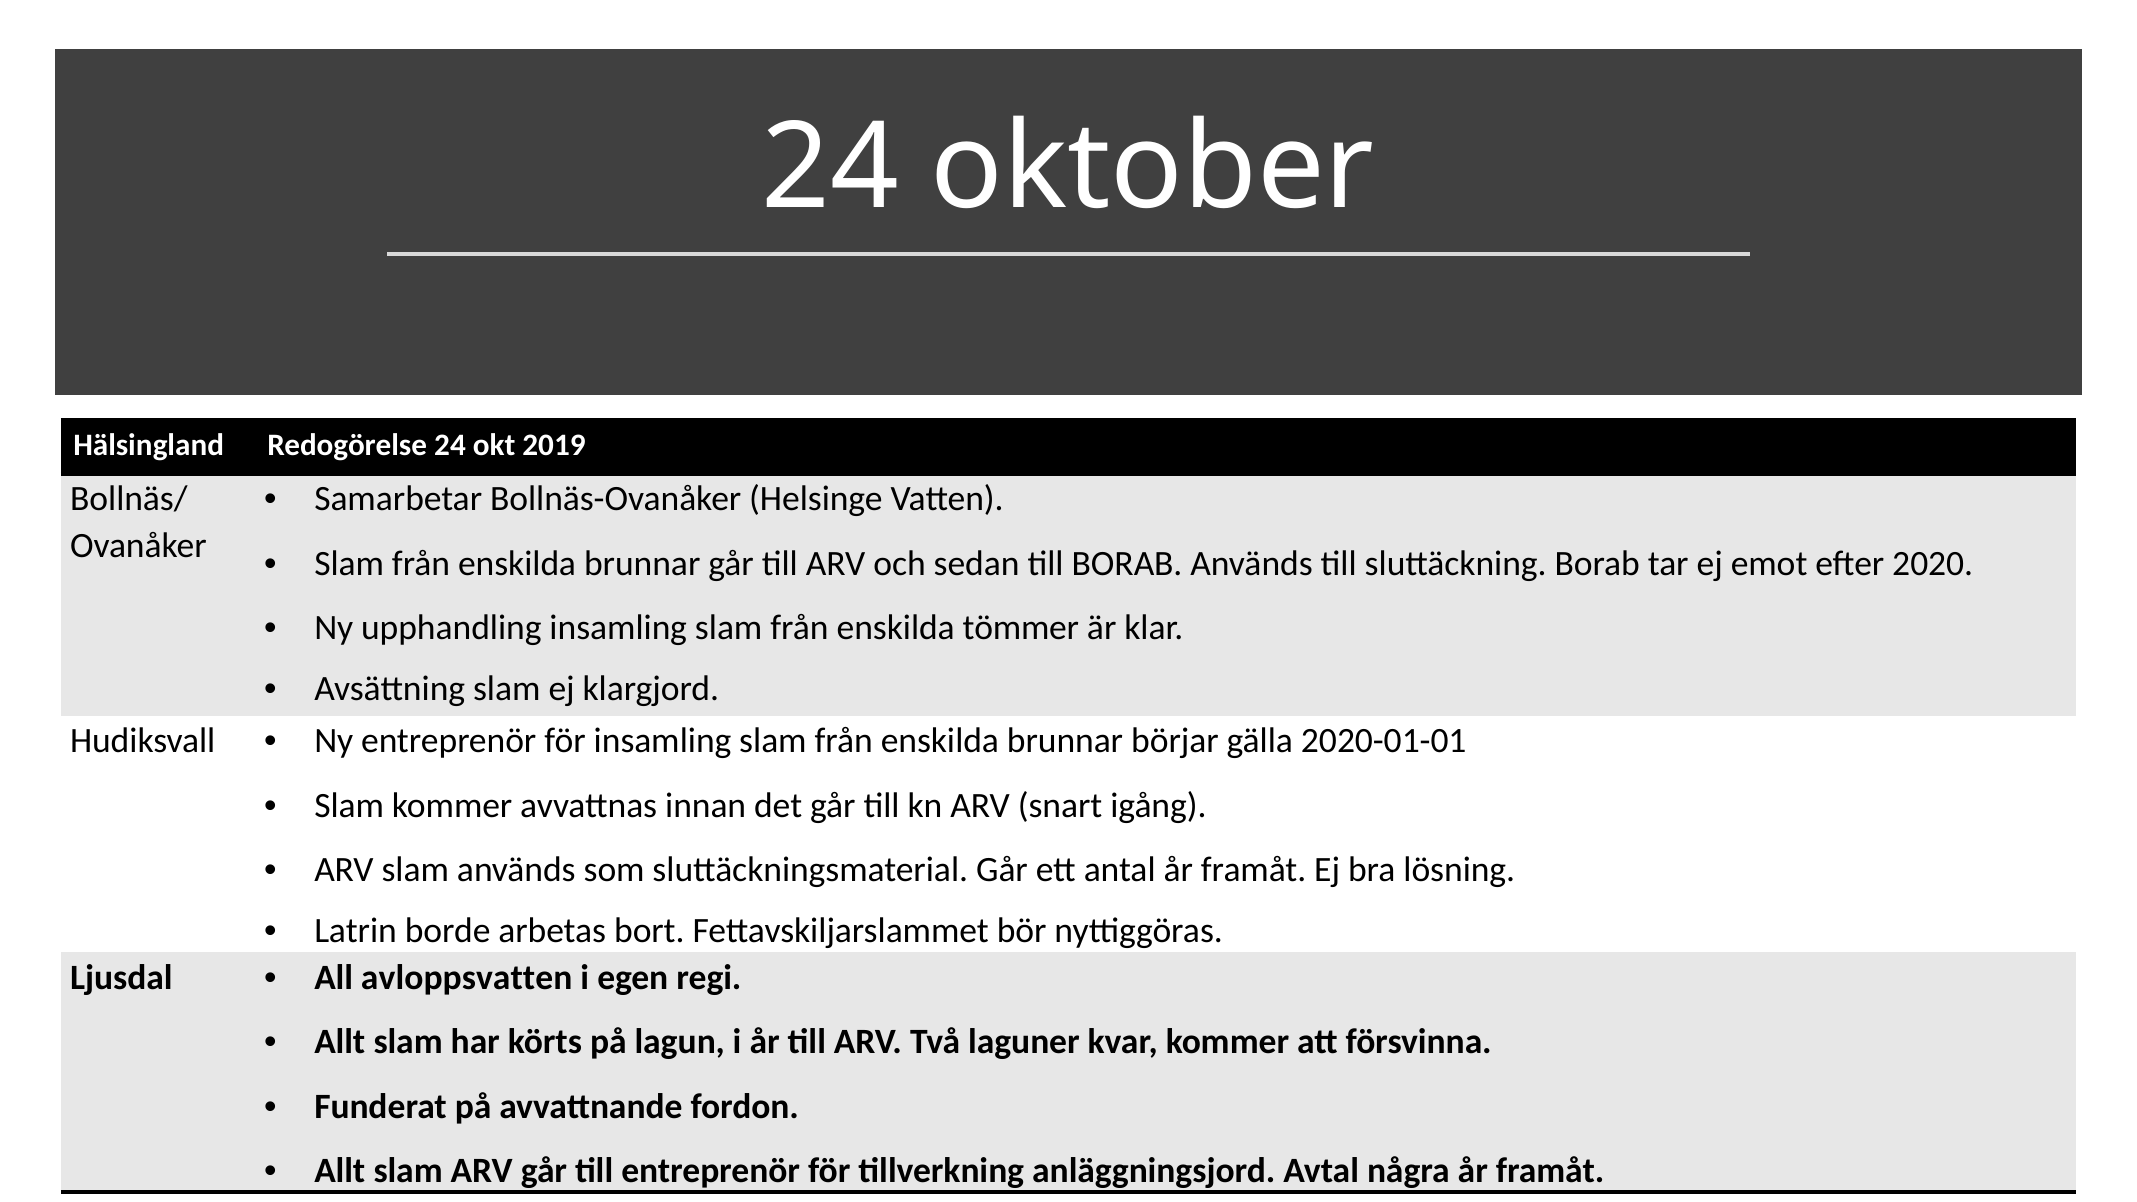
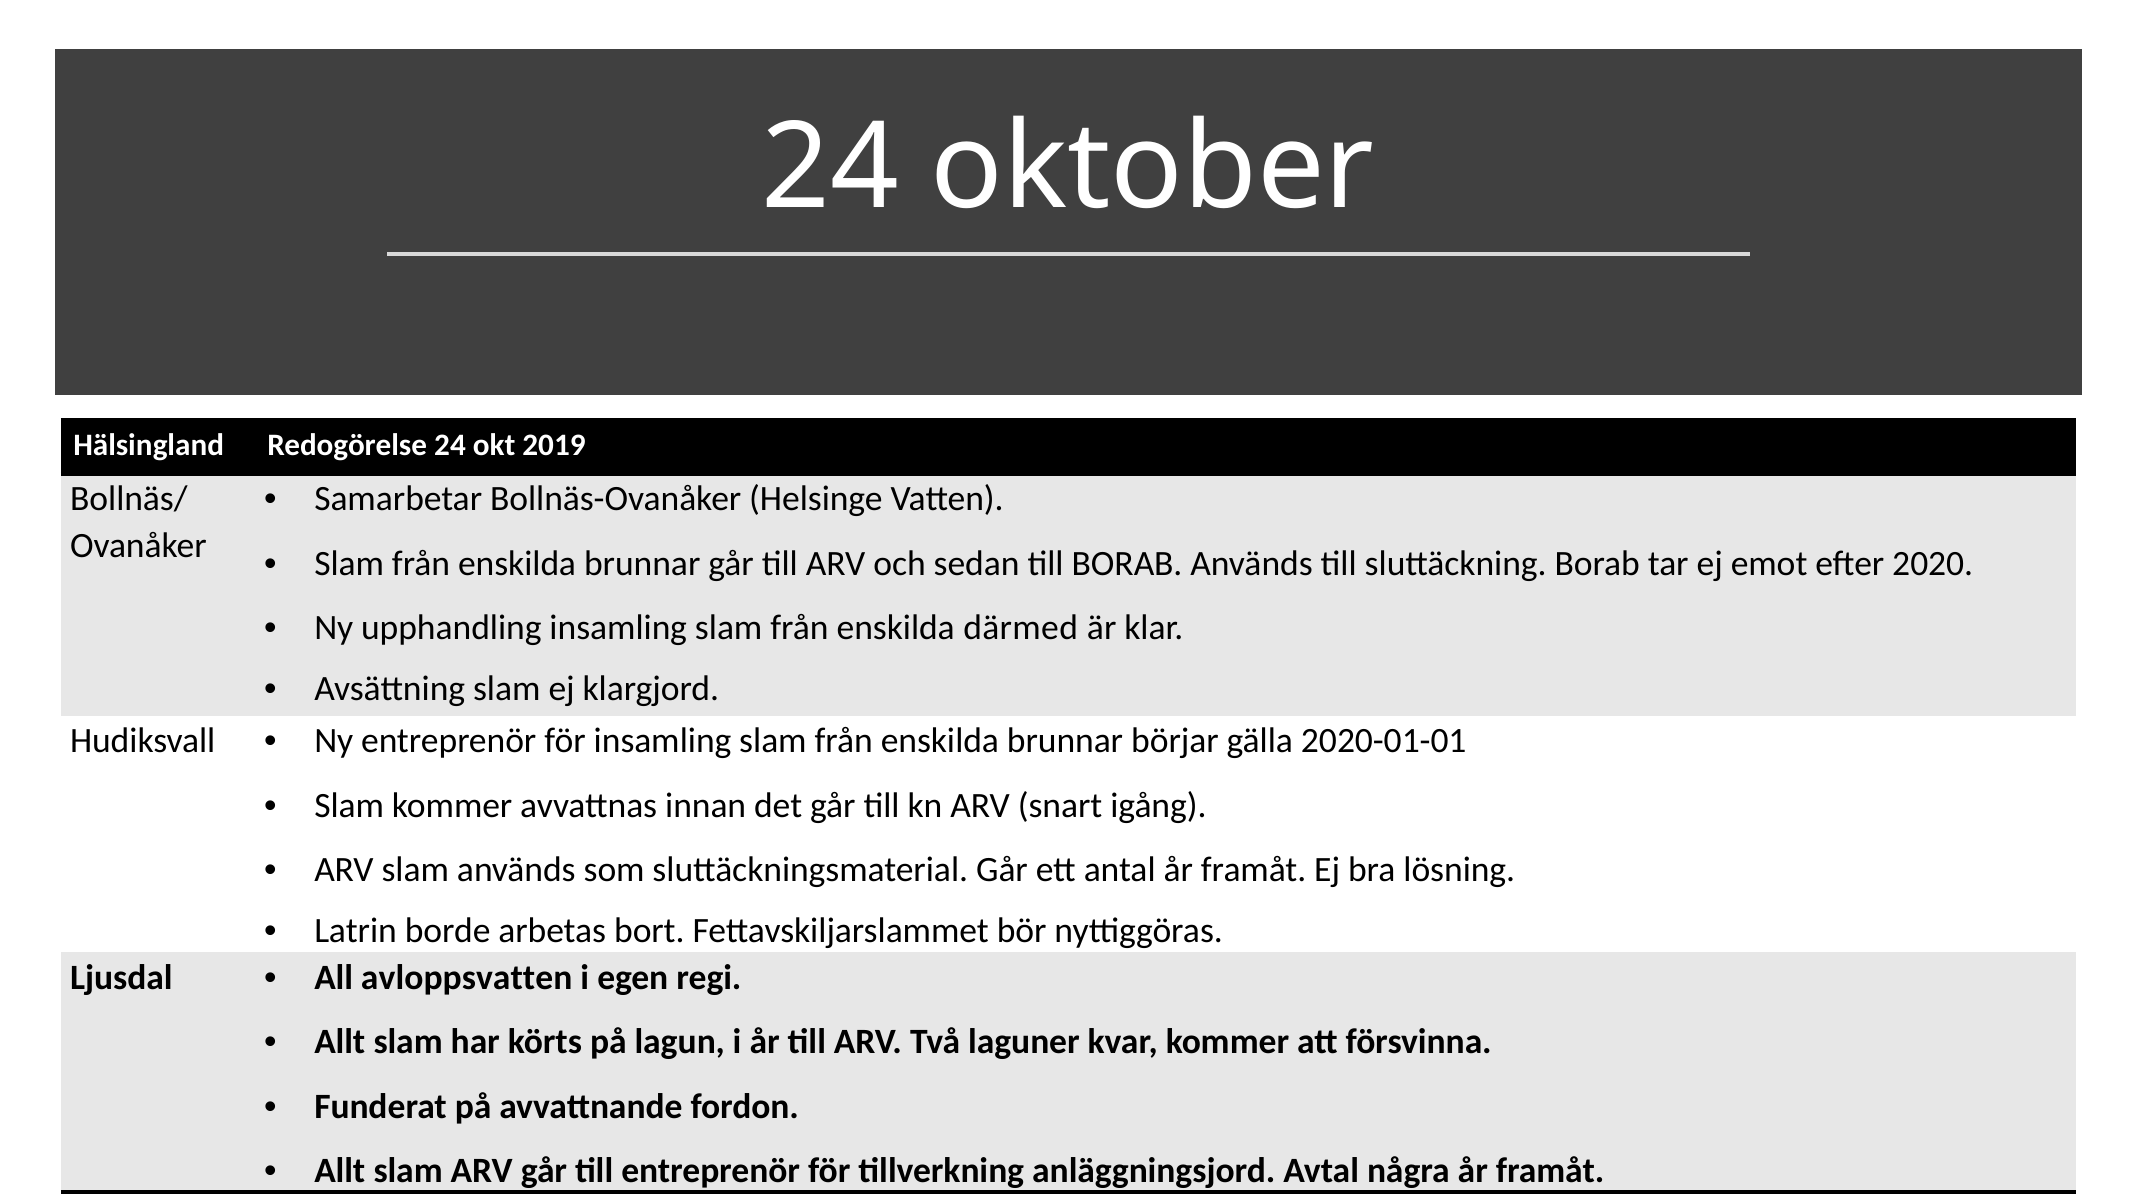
tömmer: tömmer -> därmed
